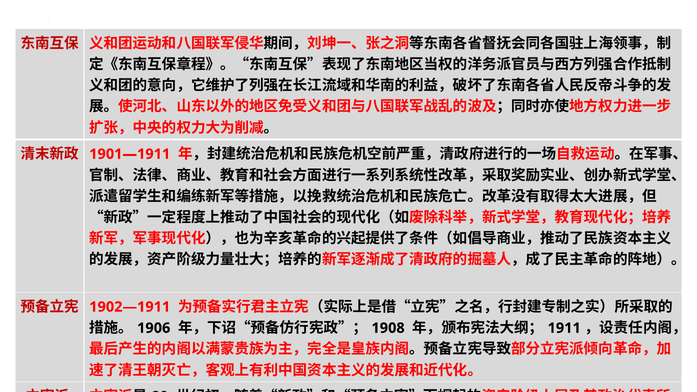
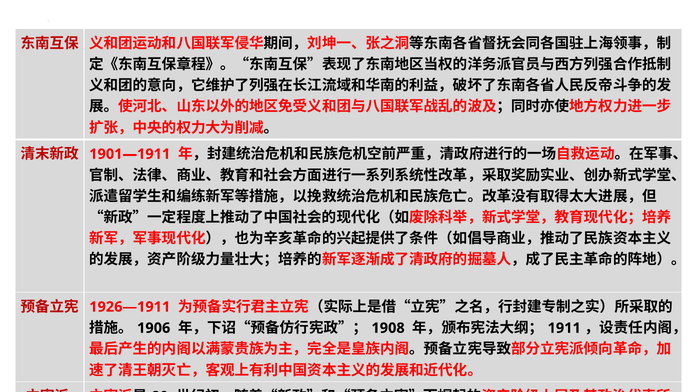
1902—1911: 1902—1911 -> 1926—1911
